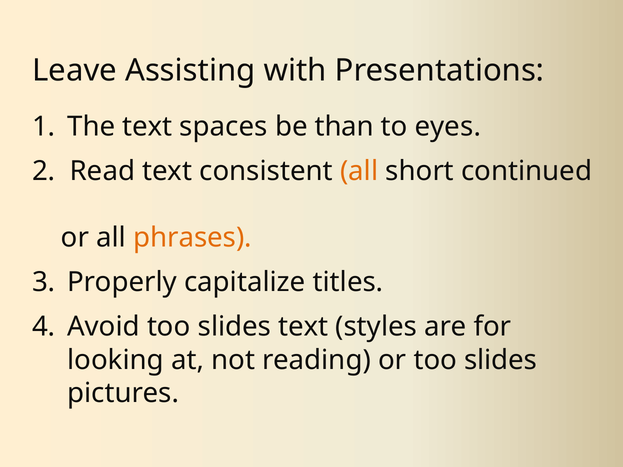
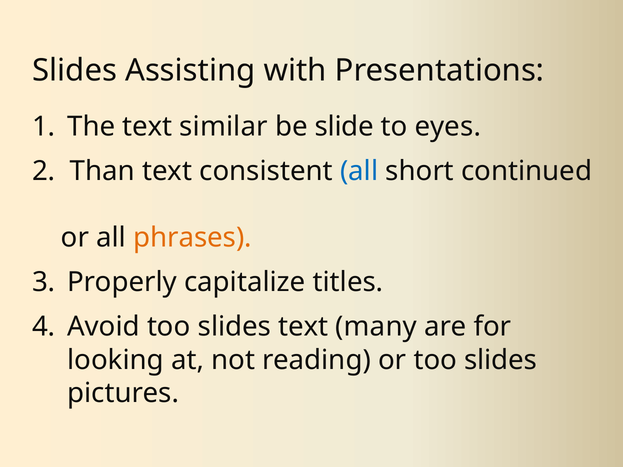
Leave at (75, 71): Leave -> Slides
spaces: spaces -> similar
than: than -> slide
Read: Read -> Than
all at (359, 171) colour: orange -> blue
styles: styles -> many
